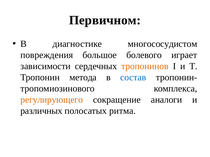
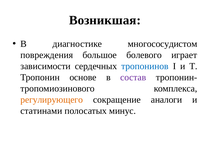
Первичном: Первичном -> Возникшая
тропонинов colour: orange -> blue
метода: метода -> основе
состав colour: blue -> purple
различных: различных -> статинами
ритма: ритма -> минус
